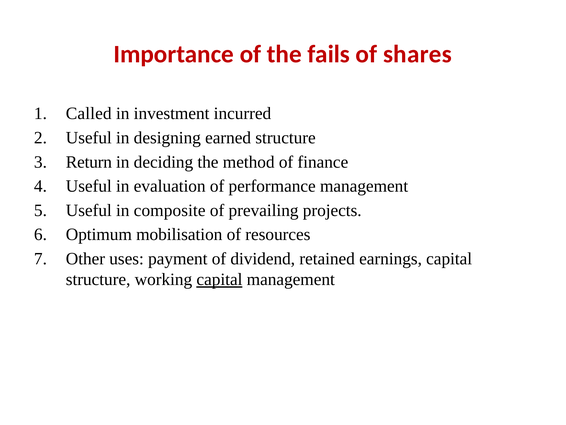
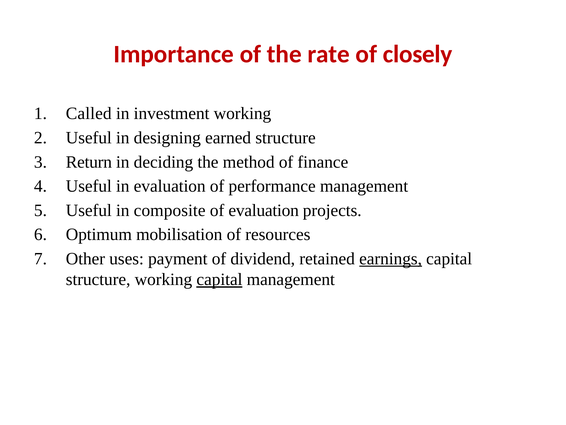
fails: fails -> rate
shares: shares -> closely
investment incurred: incurred -> working
of prevailing: prevailing -> evaluation
earnings underline: none -> present
